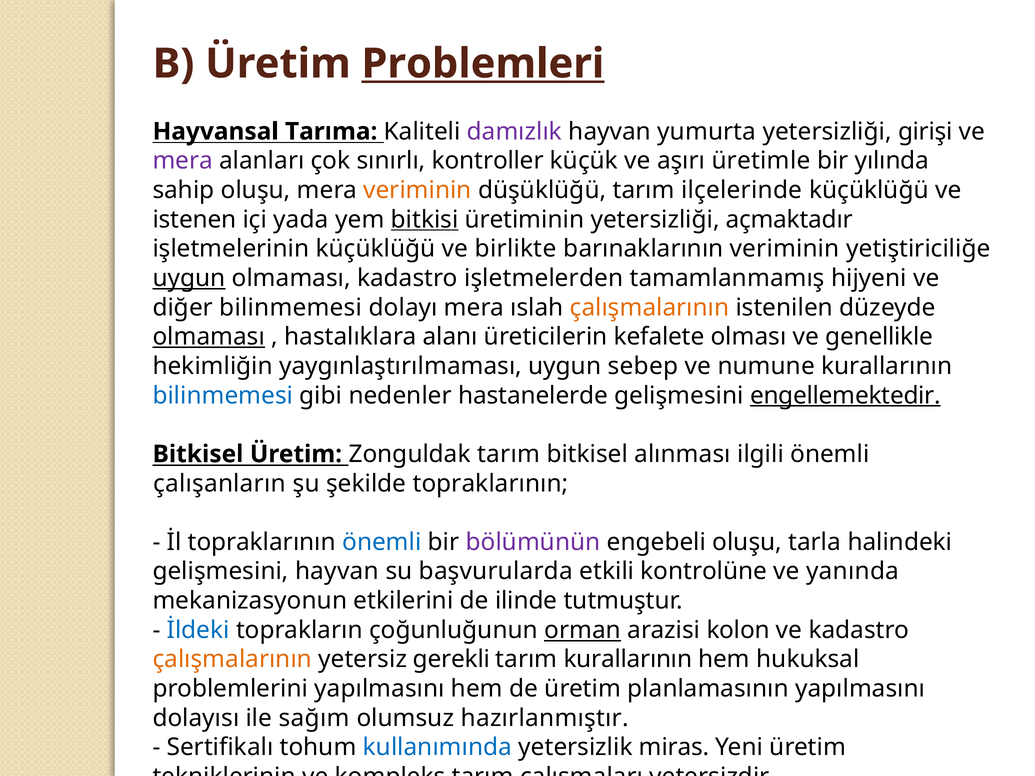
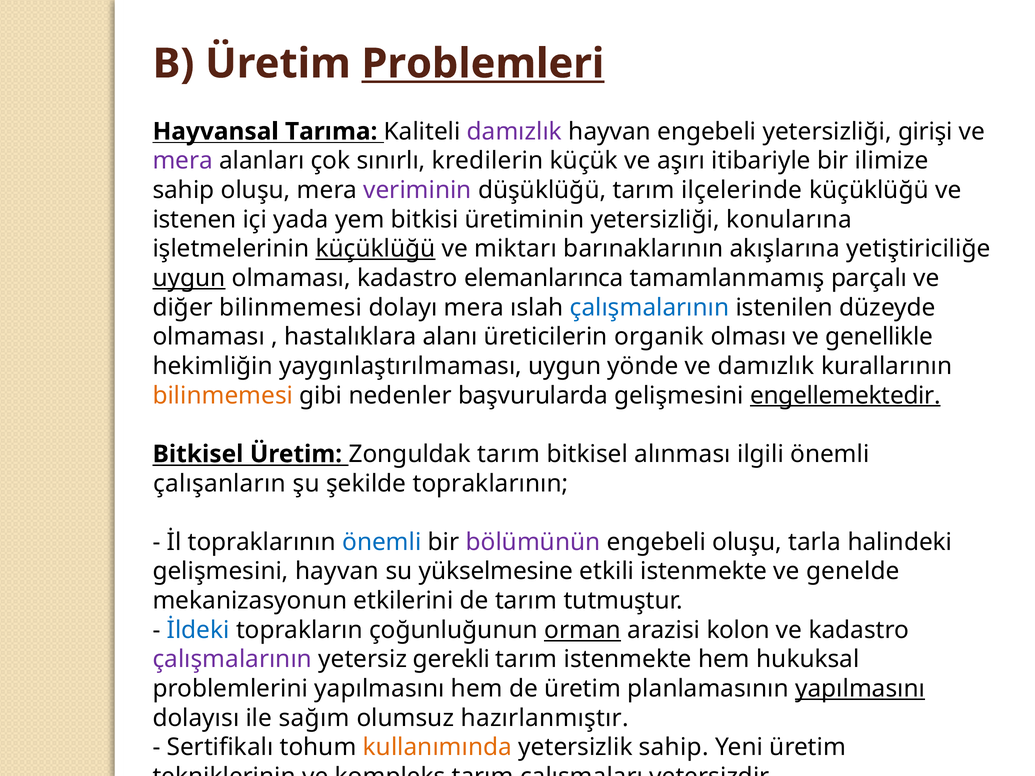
hayvan yumurta: yumurta -> engebeli
kontroller: kontroller -> kredilerin
üretimle: üretimle -> itibariyle
yılında: yılında -> ilimize
veriminin at (417, 190) colour: orange -> purple
bitkisi underline: present -> none
açmaktadır: açmaktadır -> konularına
küçüklüğü at (376, 249) underline: none -> present
birlikte: birlikte -> miktarı
barınaklarının veriminin: veriminin -> akışlarına
işletmelerden: işletmelerden -> elemanlarınca
hijyeni: hijyeni -> parçalı
çalışmalarının at (650, 308) colour: orange -> blue
olmaması at (209, 337) underline: present -> none
kefalete: kefalete -> organik
sebep: sebep -> yönde
ve numune: numune -> damızlık
bilinmemesi at (223, 396) colour: blue -> orange
hastanelerde: hastanelerde -> başvurularda
başvurularda: başvurularda -> yükselmesine
etkili kontrolüne: kontrolüne -> istenmekte
yanında: yanında -> genelde
de ilinde: ilinde -> tarım
çalışmalarının at (232, 660) colour: orange -> purple
tarım kurallarının: kurallarının -> istenmekte
yapılmasını at (860, 689) underline: none -> present
kullanımında colour: blue -> orange
yetersizlik miras: miras -> sahip
